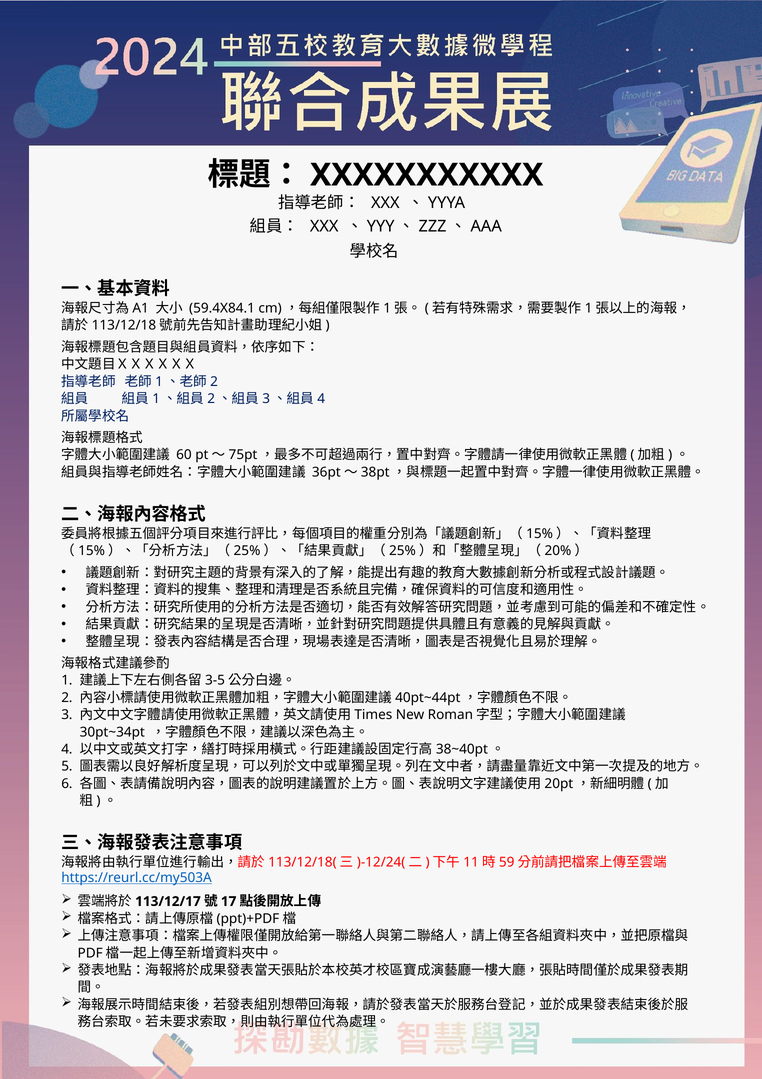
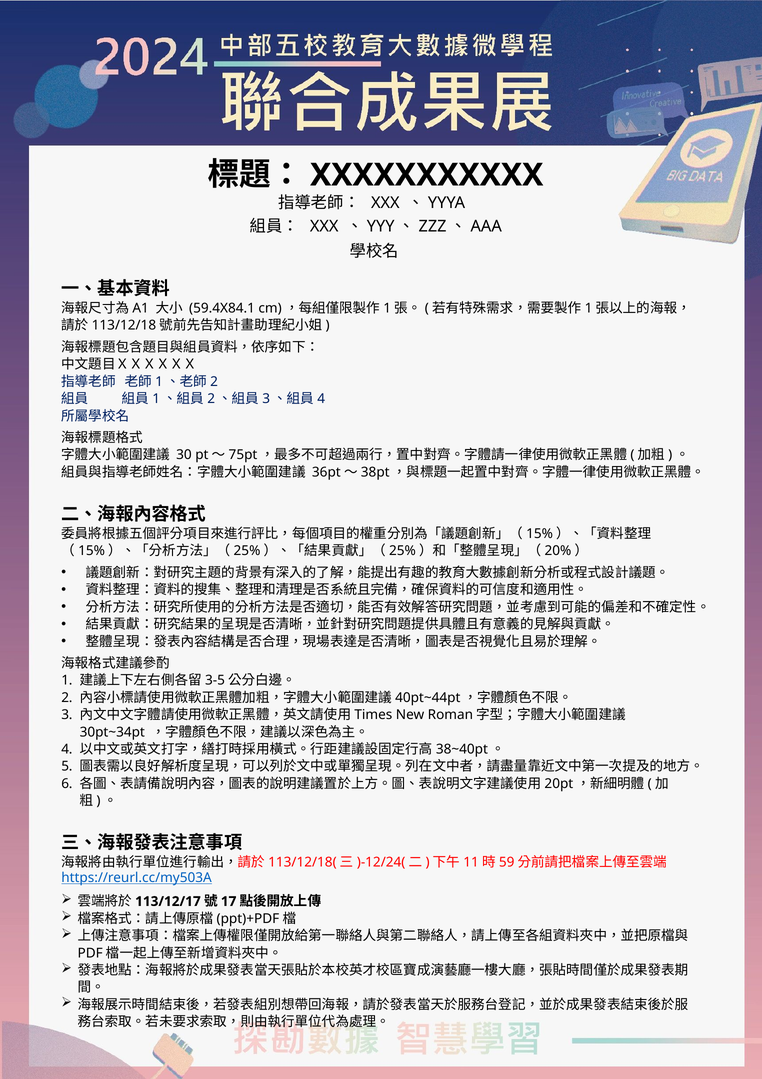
60: 60 -> 30
